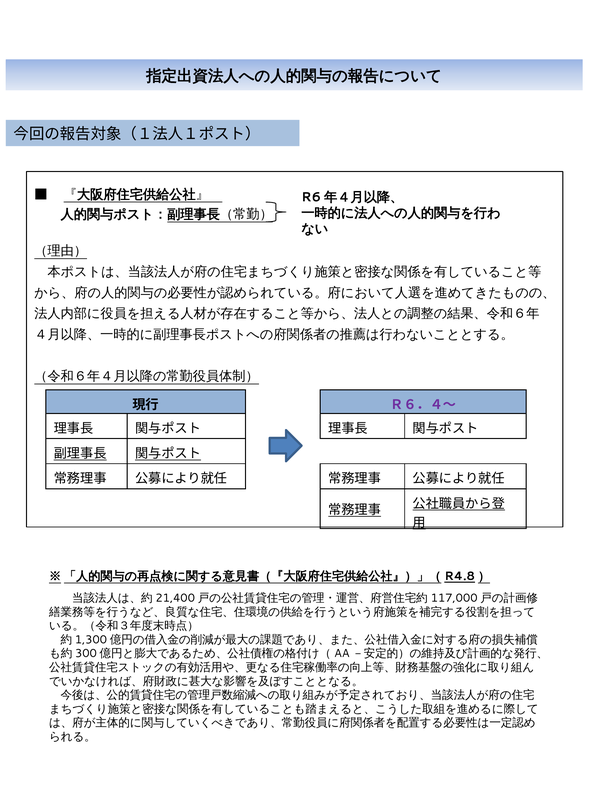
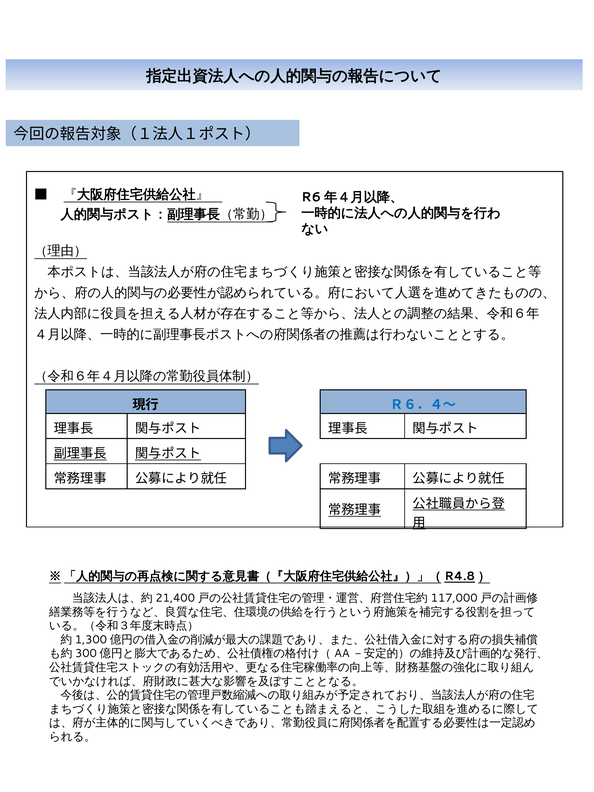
Ｒ６．４～ colour: purple -> blue
